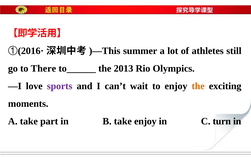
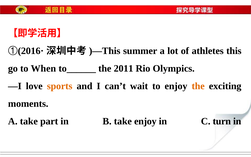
still: still -> this
There: There -> When
2013: 2013 -> 2011
sports colour: purple -> orange
